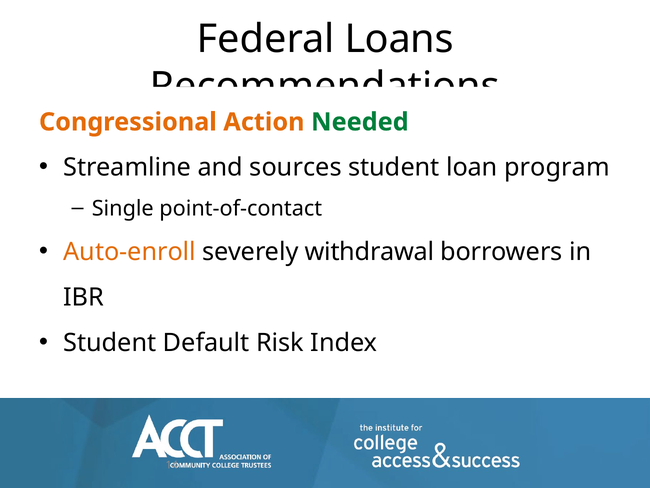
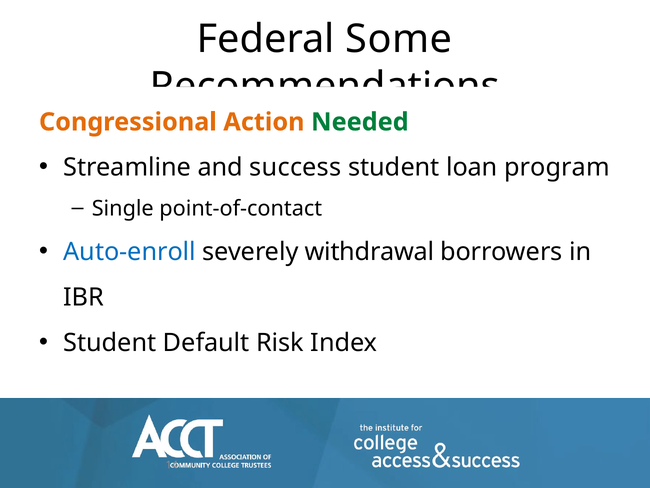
Loans: Loans -> Some
sources: sources -> success
Auto-enroll colour: orange -> blue
